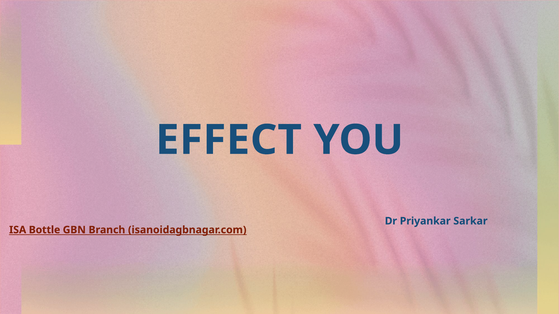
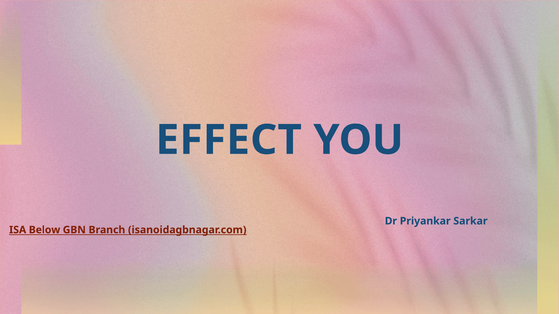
Bottle: Bottle -> Below
